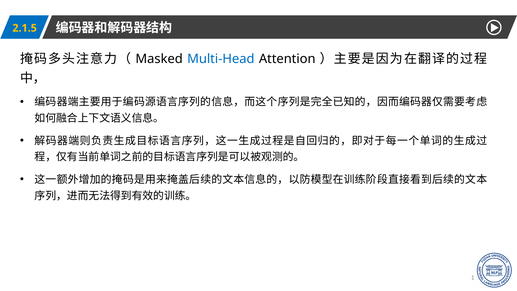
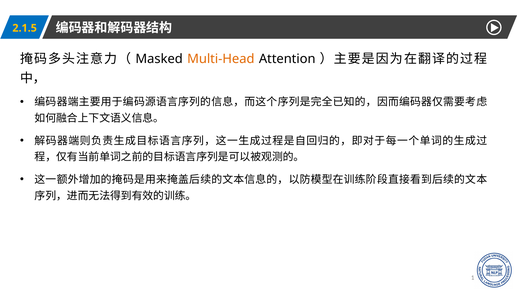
Multi-Head colour: blue -> orange
